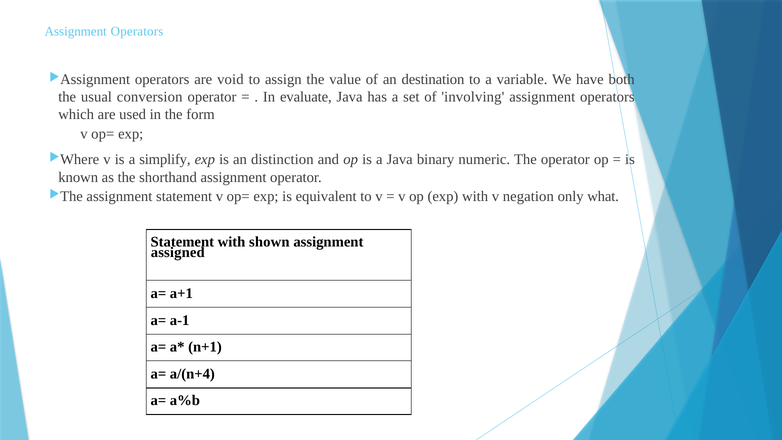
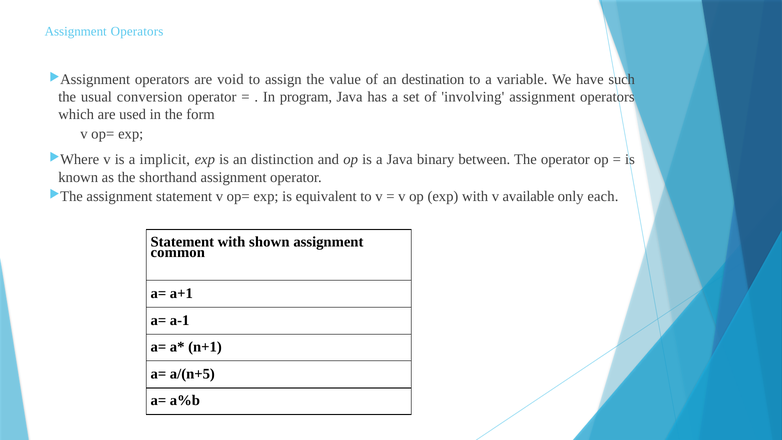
both: both -> such
evaluate: evaluate -> program
simplify: simplify -> implicit
numeric: numeric -> between
negation: negation -> available
what: what -> each
assigned: assigned -> common
a/(n+4: a/(n+4 -> a/(n+5
